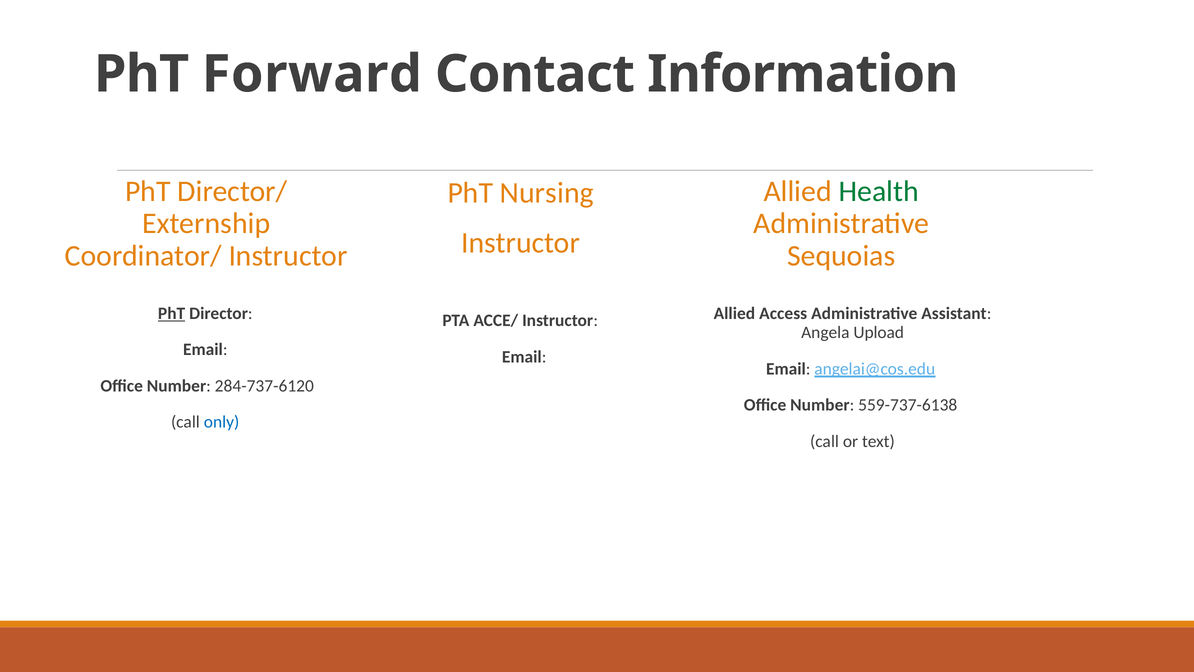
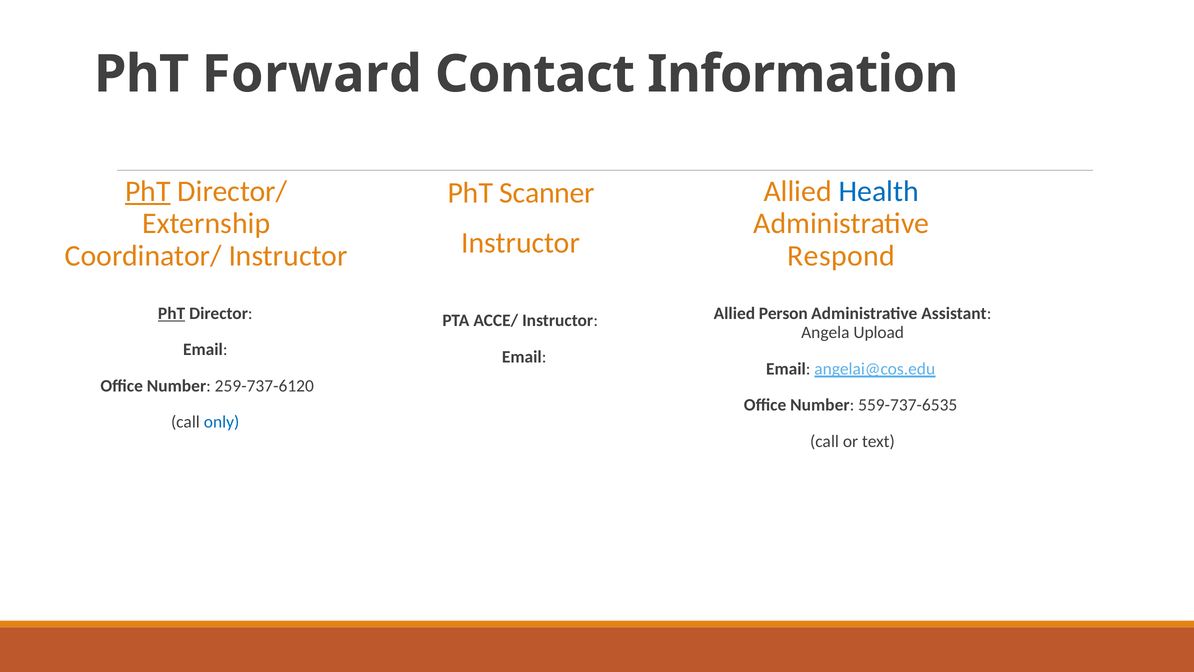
PhT at (148, 191) underline: none -> present
Health colour: green -> blue
Nursing: Nursing -> Scanner
Sequoias: Sequoias -> Respond
Access: Access -> Person
284-737-6120: 284-737-6120 -> 259-737-6120
559-737-6138: 559-737-6138 -> 559-737-6535
